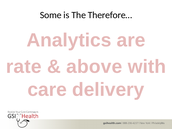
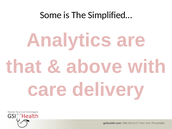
Therefore…: Therefore… -> Simplified…
rate: rate -> that
